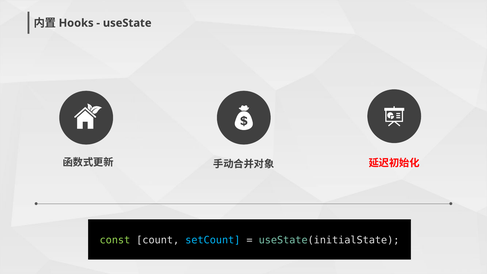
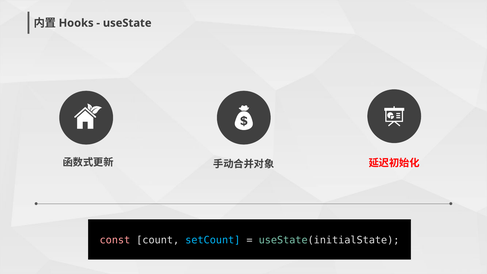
const colour: light green -> pink
